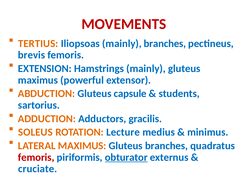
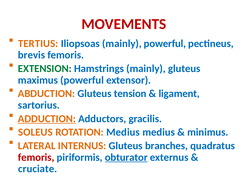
mainly branches: branches -> powerful
EXTENSION colour: blue -> green
capsule: capsule -> tension
students: students -> ligament
ADDUCTION underline: none -> present
ROTATION Lecture: Lecture -> Medius
LATERAL MAXIMUS: MAXIMUS -> INTERNUS
